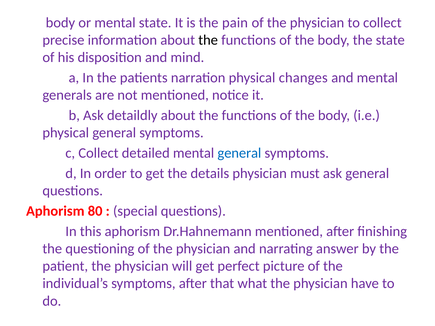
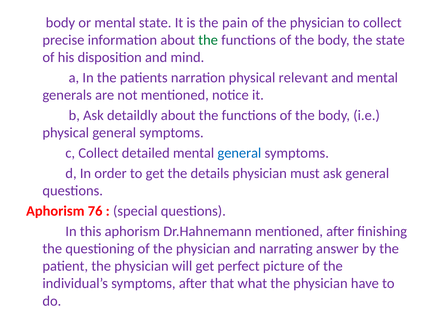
the at (208, 40) colour: black -> green
changes: changes -> relevant
80: 80 -> 76
